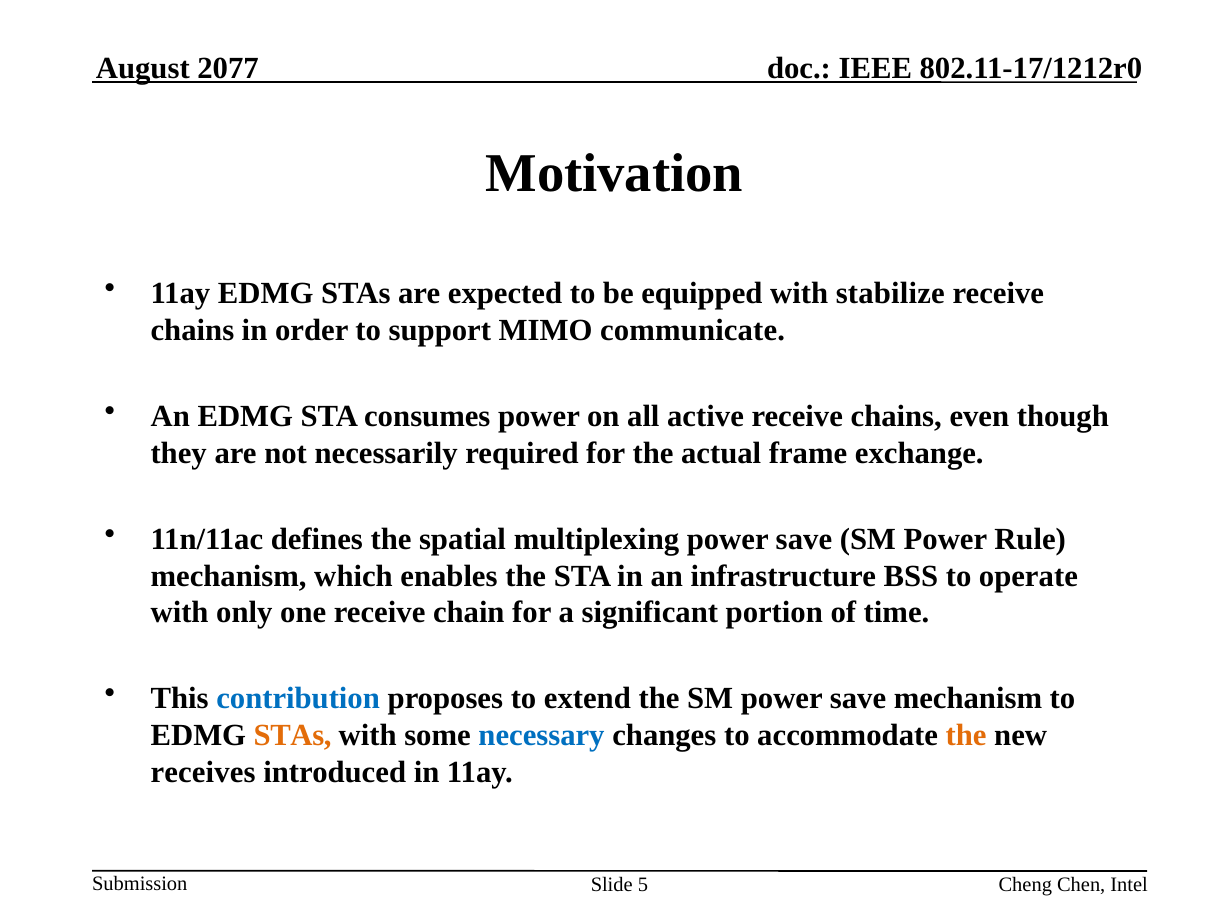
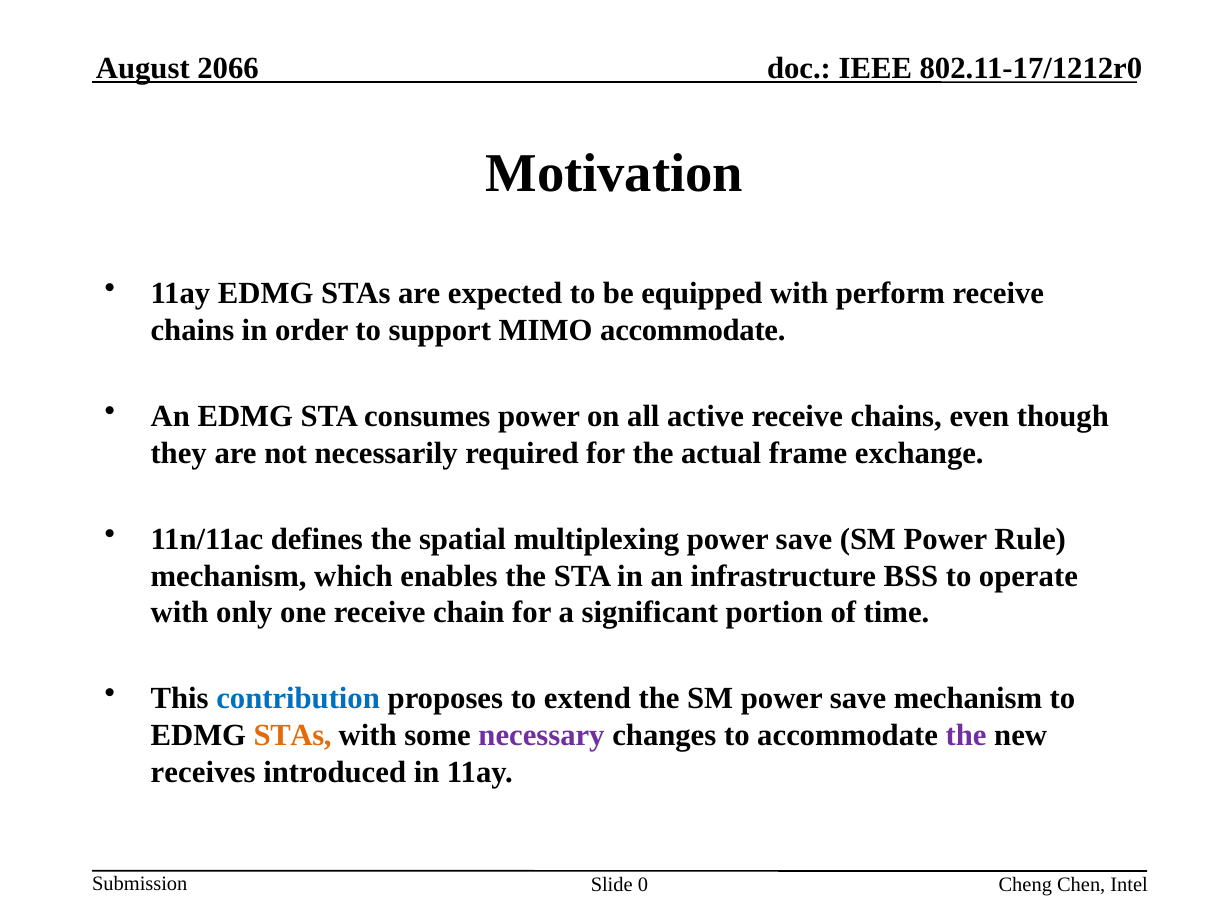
2077: 2077 -> 2066
stabilize: stabilize -> perform
MIMO communicate: communicate -> accommodate
necessary colour: blue -> purple
the at (966, 735) colour: orange -> purple
5: 5 -> 0
